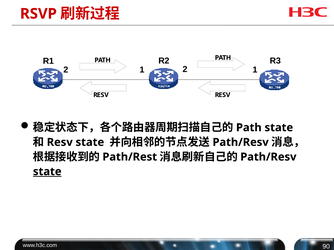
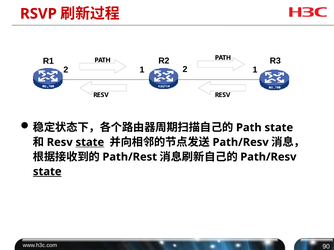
state at (90, 143) underline: none -> present
